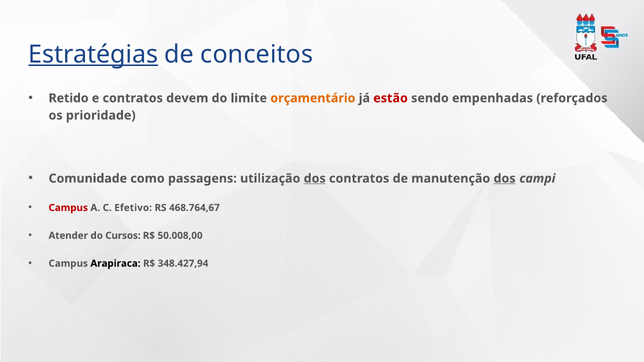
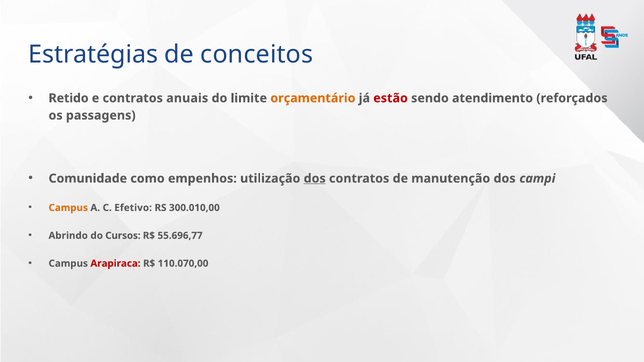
Estratégias underline: present -> none
devem: devem -> anuais
empenhadas: empenhadas -> atendimento
prioridade: prioridade -> passagens
passagens: passagens -> empenhos
dos at (505, 179) underline: present -> none
Campus at (68, 208) colour: red -> orange
468.764,67: 468.764,67 -> 300.010,00
Atender: Atender -> Abrindo
50.008,00: 50.008,00 -> 55.696,77
Arapiraca colour: black -> red
348.427,94: 348.427,94 -> 110.070,00
